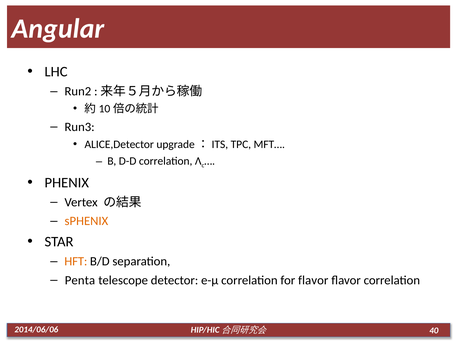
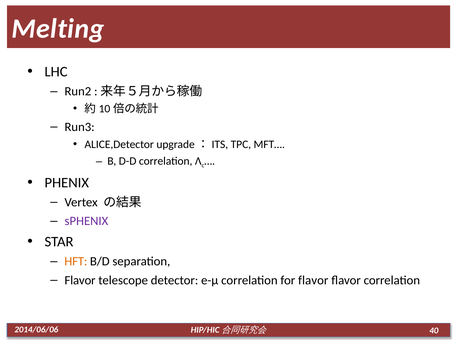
Angular: Angular -> Melting
sPHENIX colour: orange -> purple
Penta at (80, 281): Penta -> Flavor
